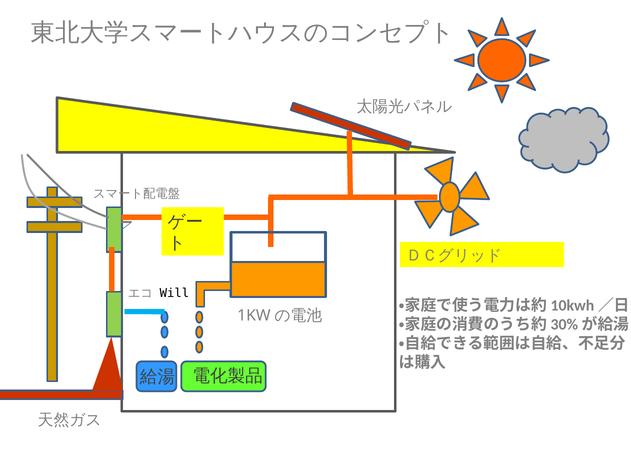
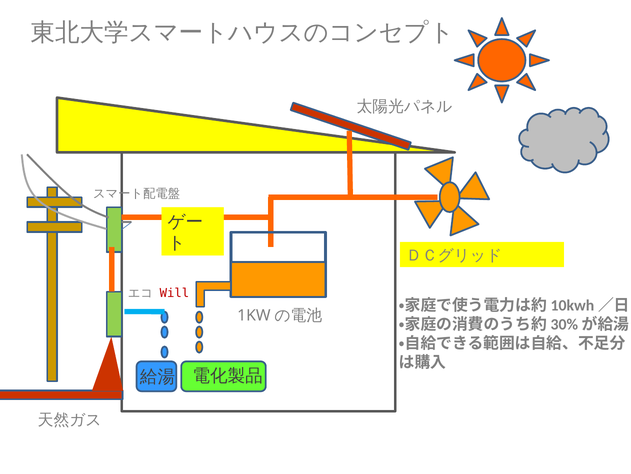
Will colour: black -> red
